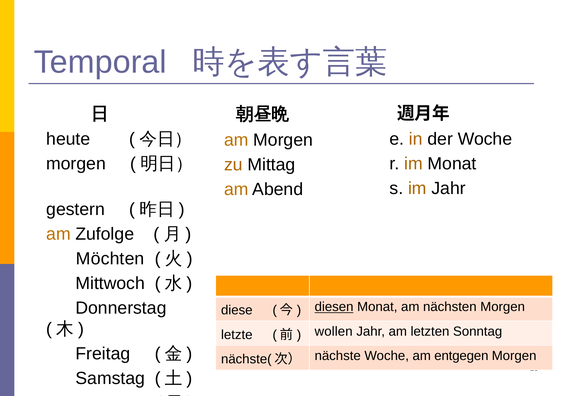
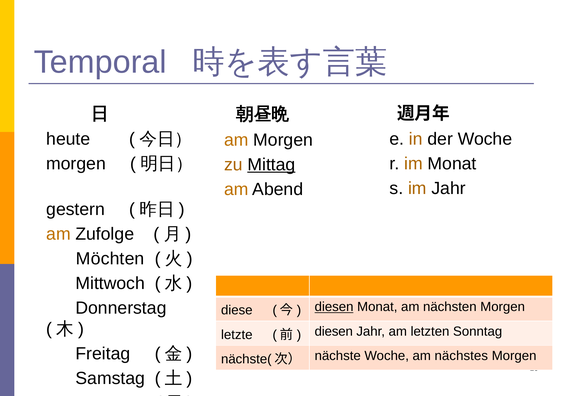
Mittag underline: none -> present
wollen at (334, 331): wollen -> diesen
entgegen: entgegen -> nächstes
